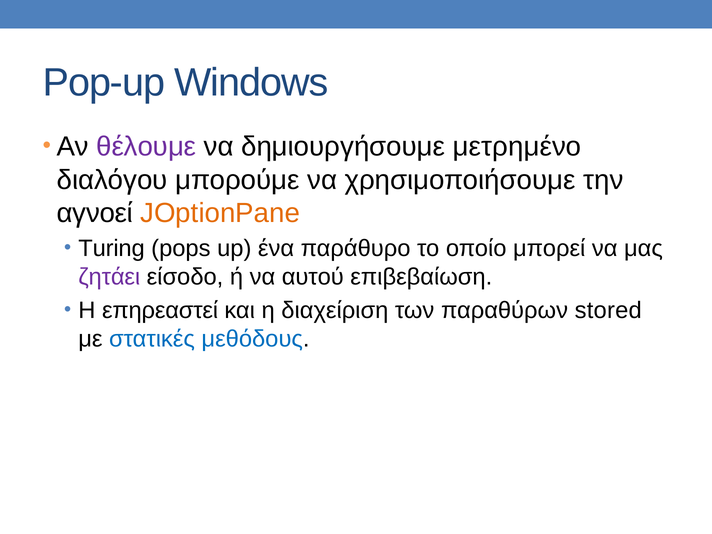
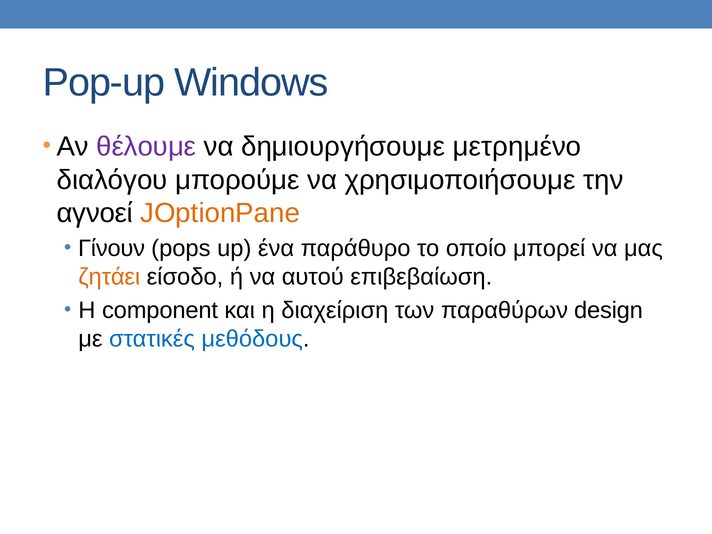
Τuring: Τuring -> Γίνουν
ζητάει colour: purple -> orange
επηρεαστεί: επηρεαστεί -> component
stored: stored -> design
